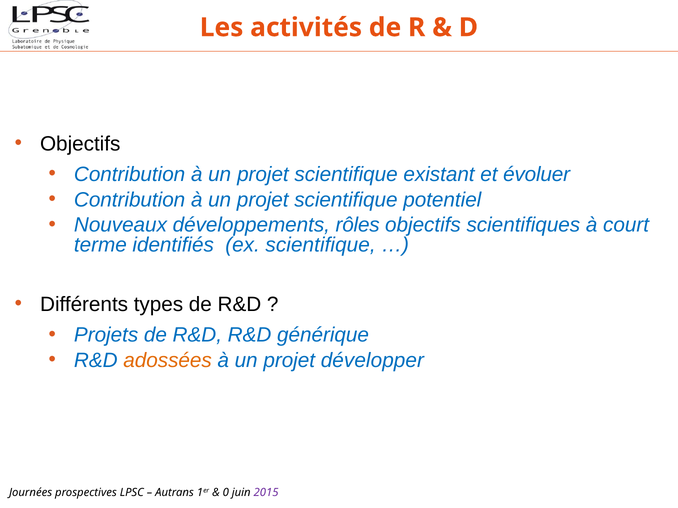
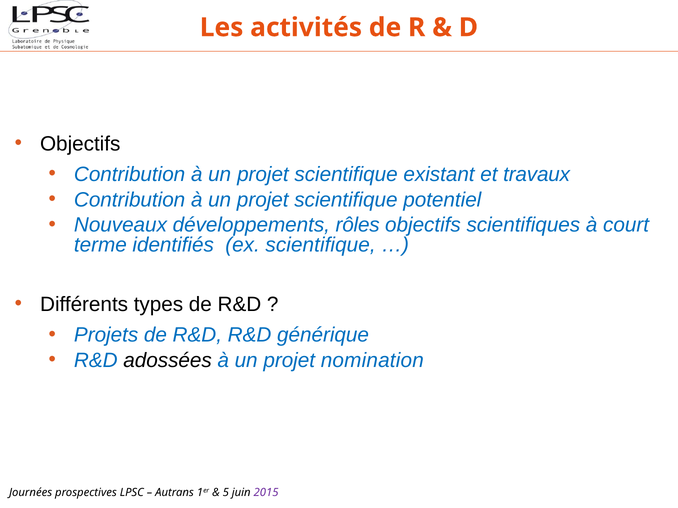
évoluer: évoluer -> travaux
adossées colour: orange -> black
développer: développer -> nomination
0: 0 -> 5
